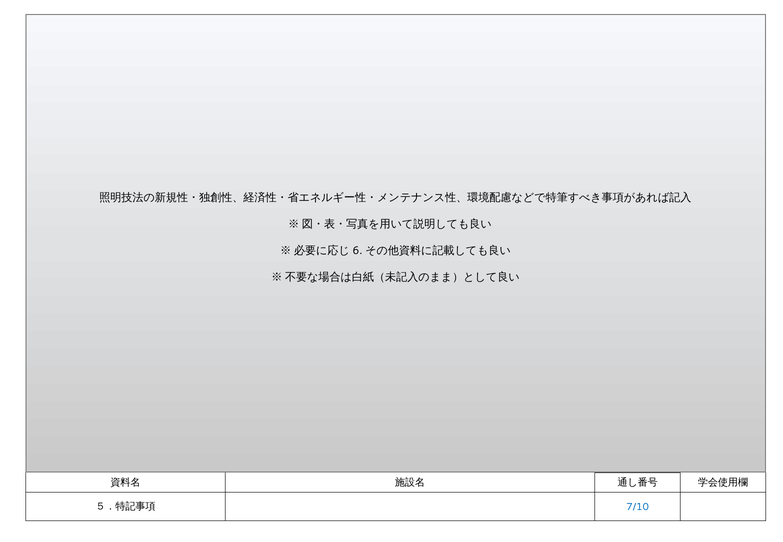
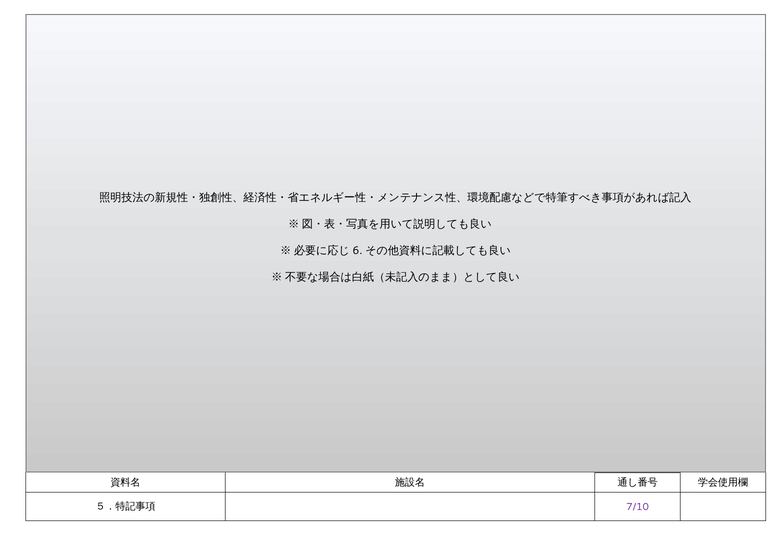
7/10 colour: blue -> purple
